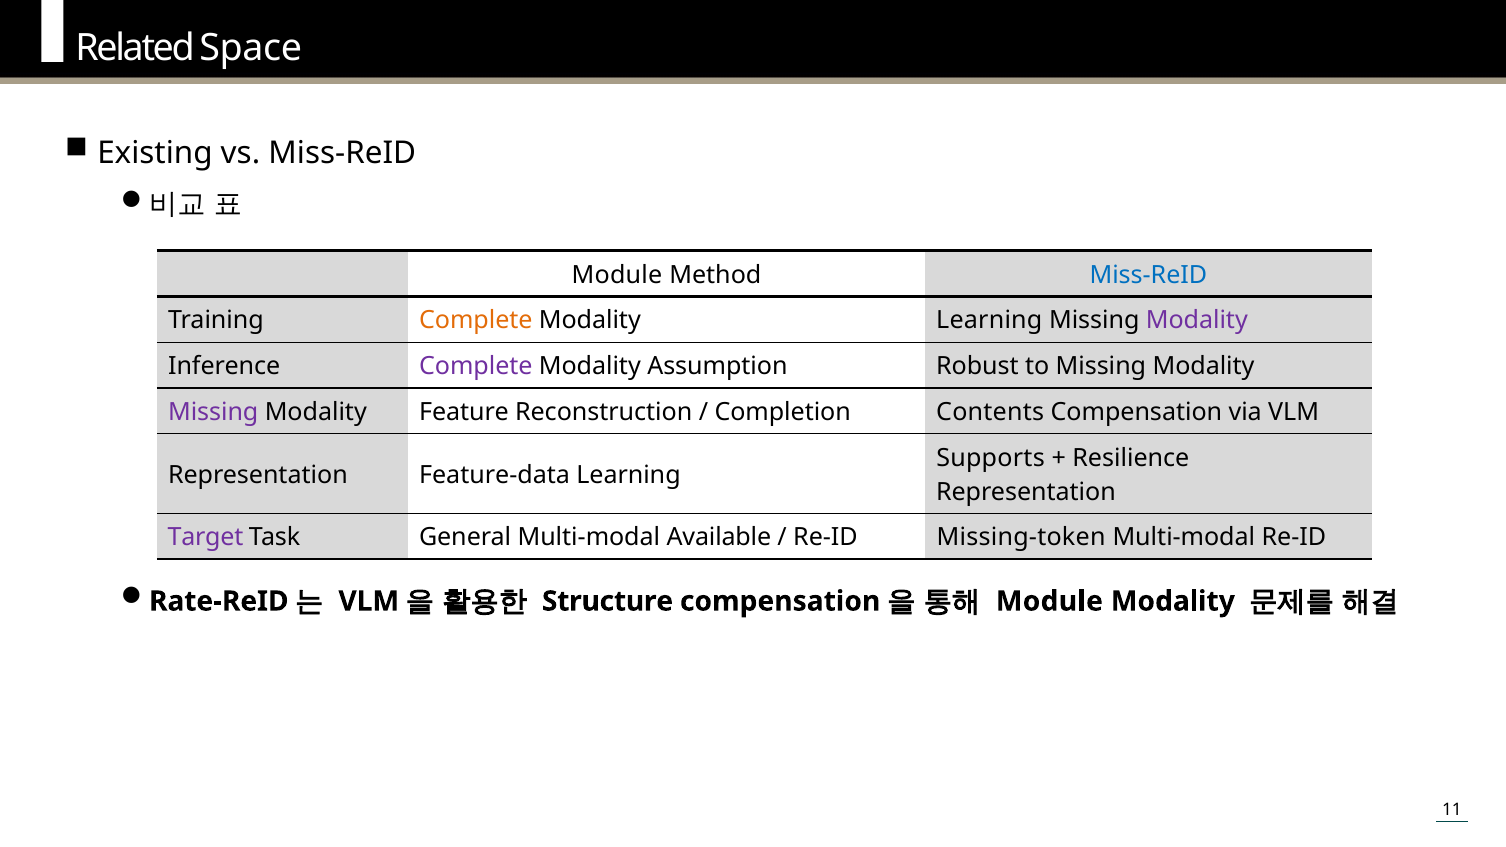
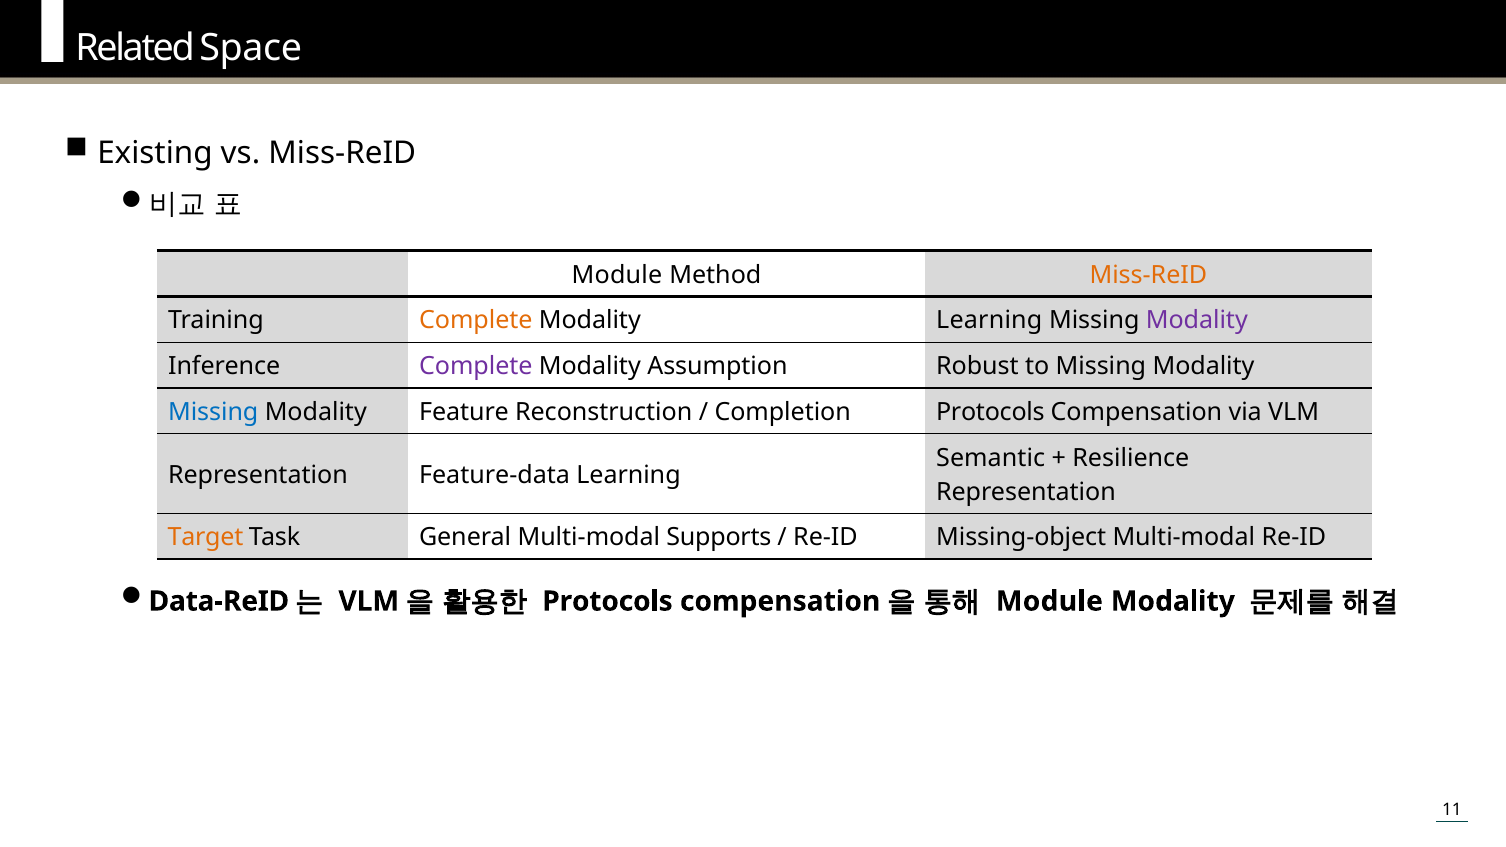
Miss-ReID at (1148, 275) colour: blue -> orange
Missing at (213, 412) colour: purple -> blue
Completion Contents: Contents -> Protocols
Supports: Supports -> Semantic
Target colour: purple -> orange
Available: Available -> Supports
Missing-token: Missing-token -> Missing-object
Rate-ReID: Rate-ReID -> Data-ReID
Structure at (608, 601): Structure -> Protocols
